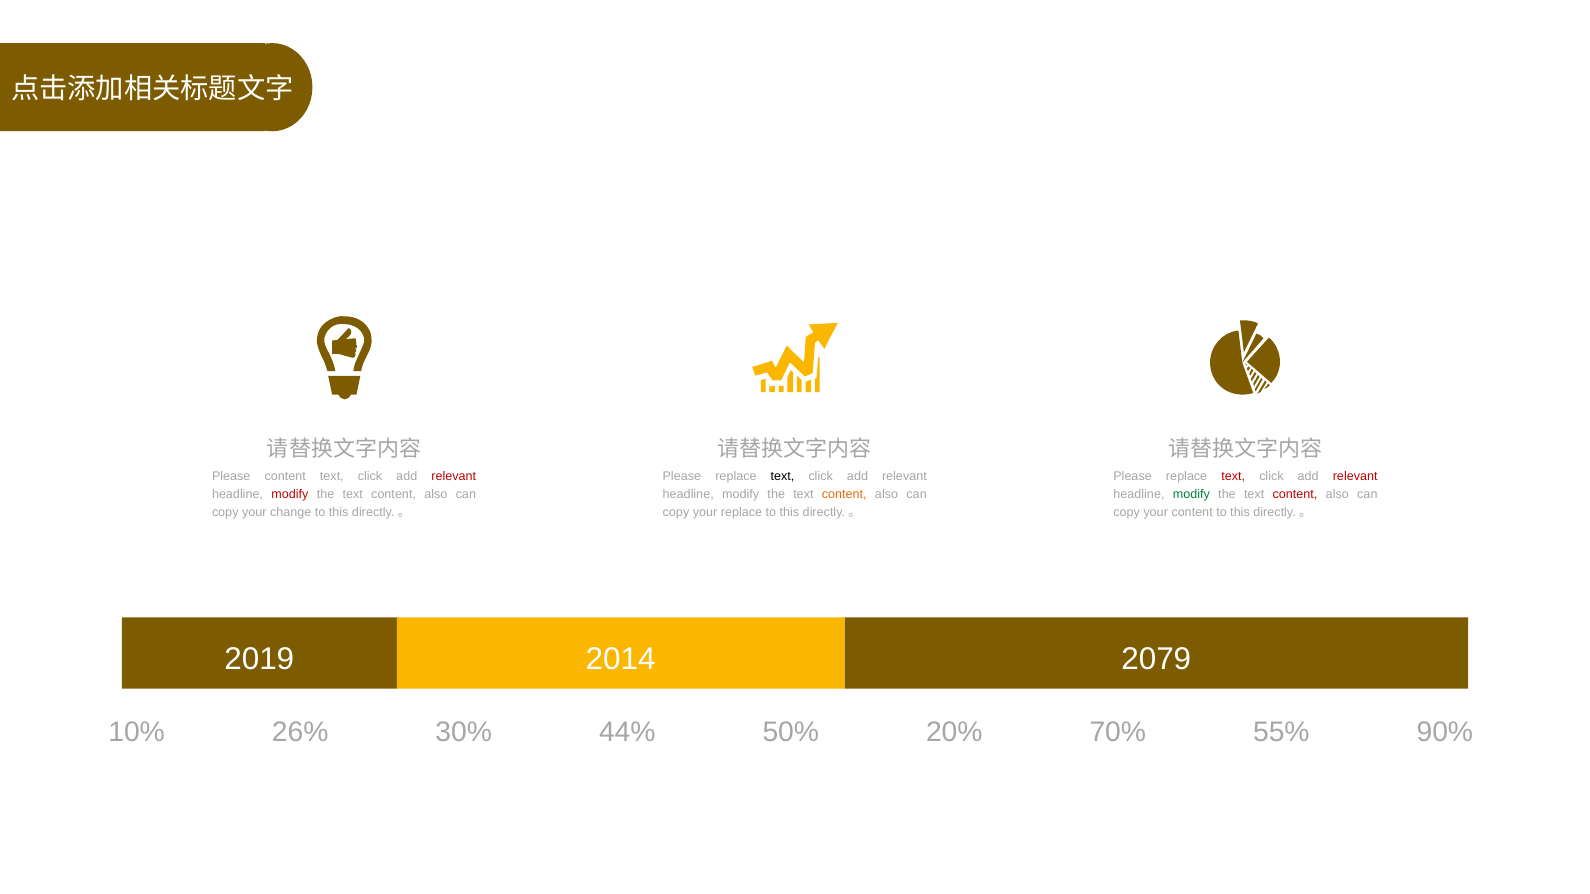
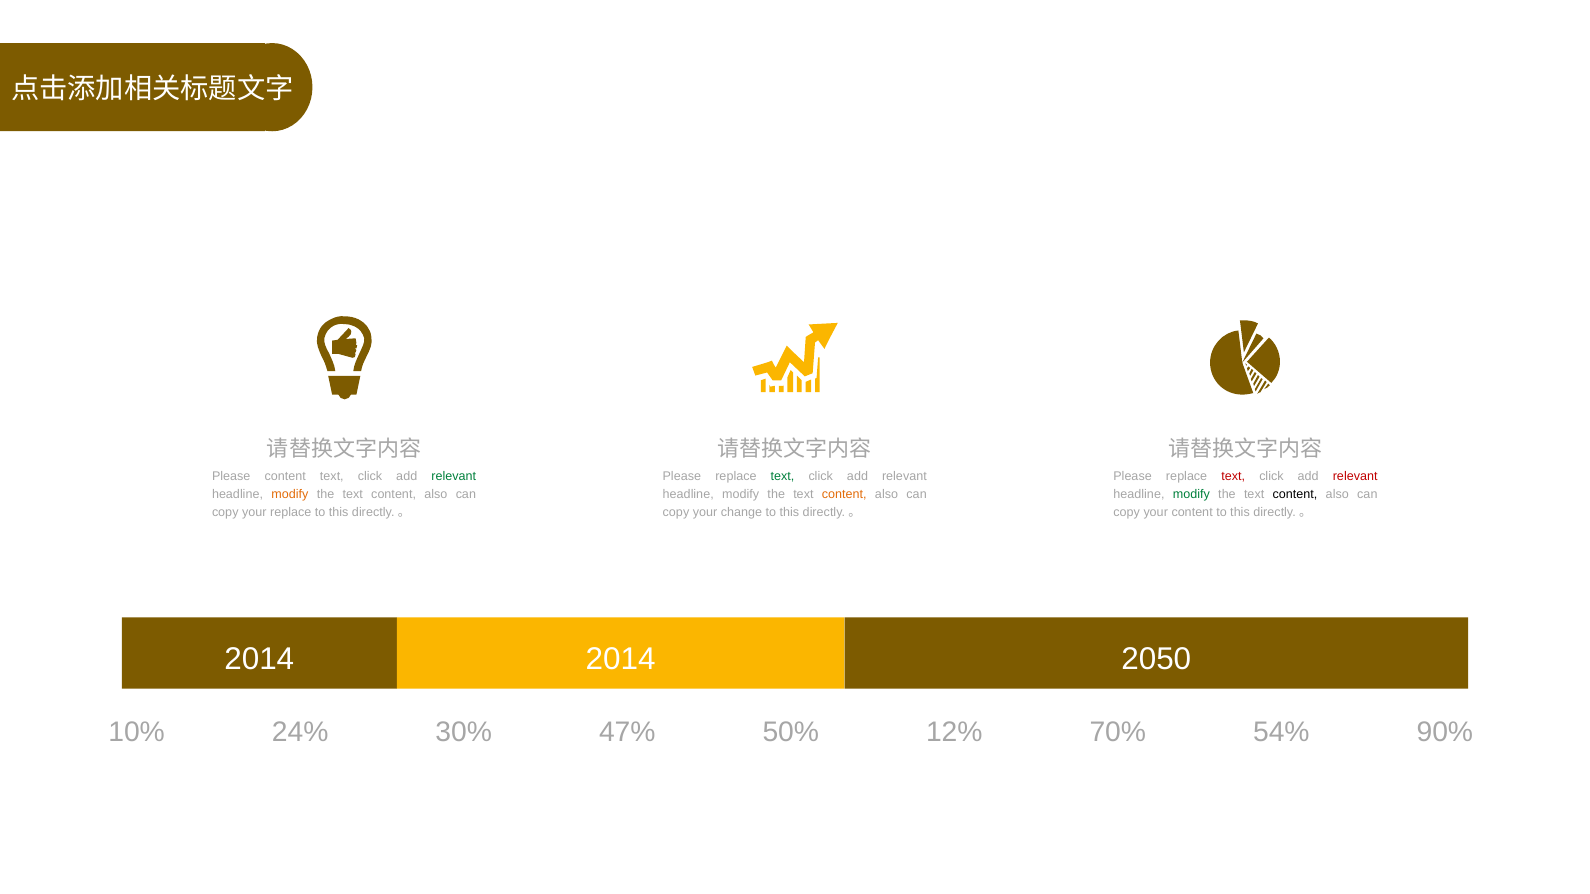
relevant at (454, 476) colour: red -> green
text at (782, 476) colour: black -> green
modify at (290, 494) colour: red -> orange
content at (1295, 494) colour: red -> black
your change: change -> replace
your replace: replace -> change
2019 at (259, 659): 2019 -> 2014
2079: 2079 -> 2050
26%: 26% -> 24%
44%: 44% -> 47%
20%: 20% -> 12%
55%: 55% -> 54%
